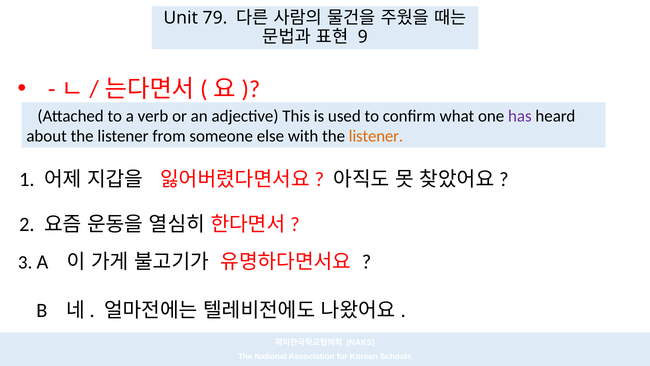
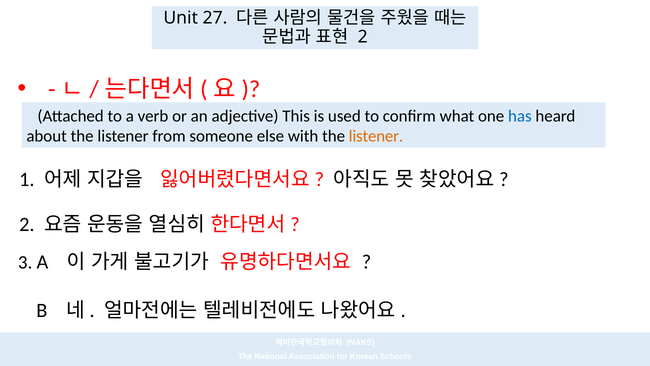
79: 79 -> 27
9 at (363, 37): 9 -> 2
has colour: purple -> blue
